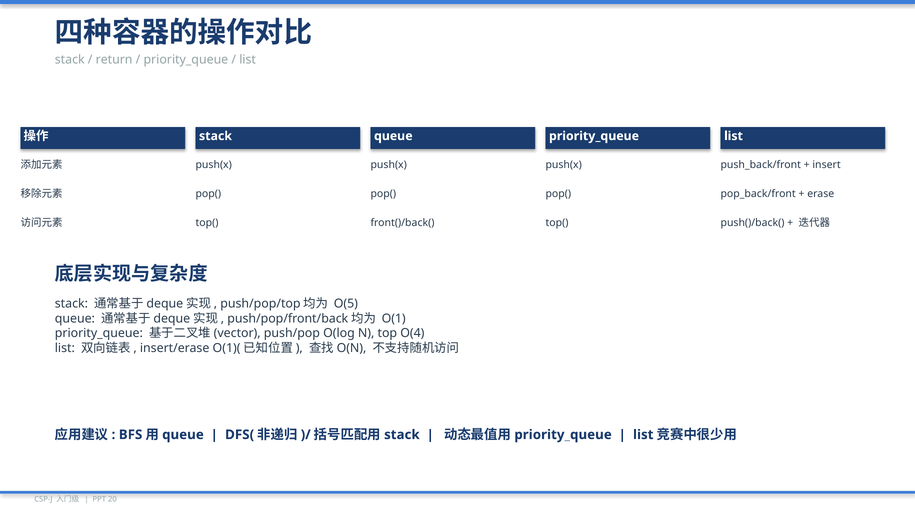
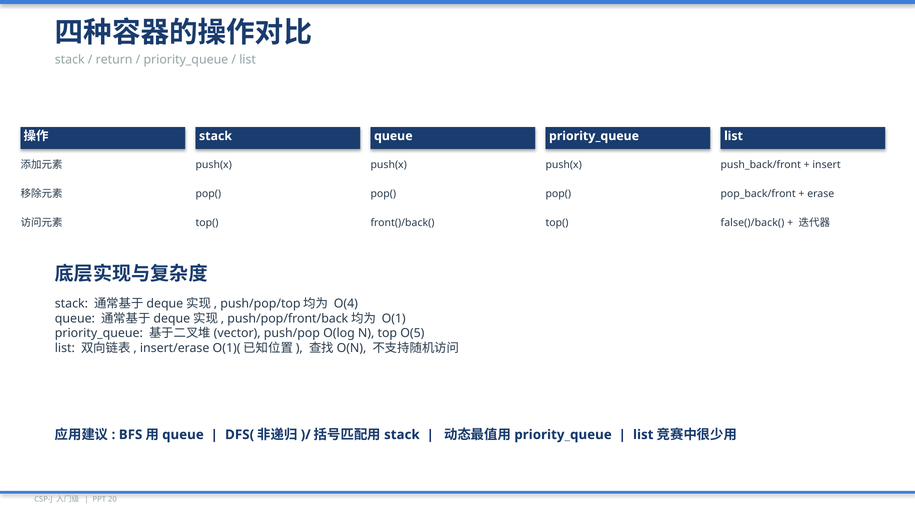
push()/back(: push()/back( -> false()/back(
O(5: O(5 -> O(4
O(4: O(4 -> O(5
